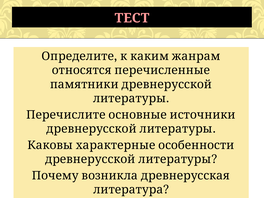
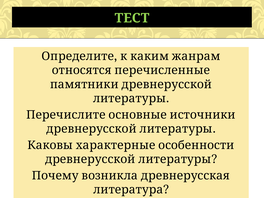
ТЕСТ colour: pink -> light green
